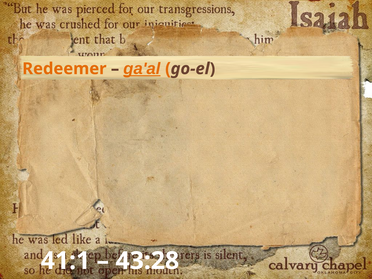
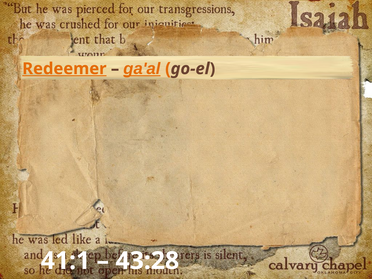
Redeemer underline: none -> present
